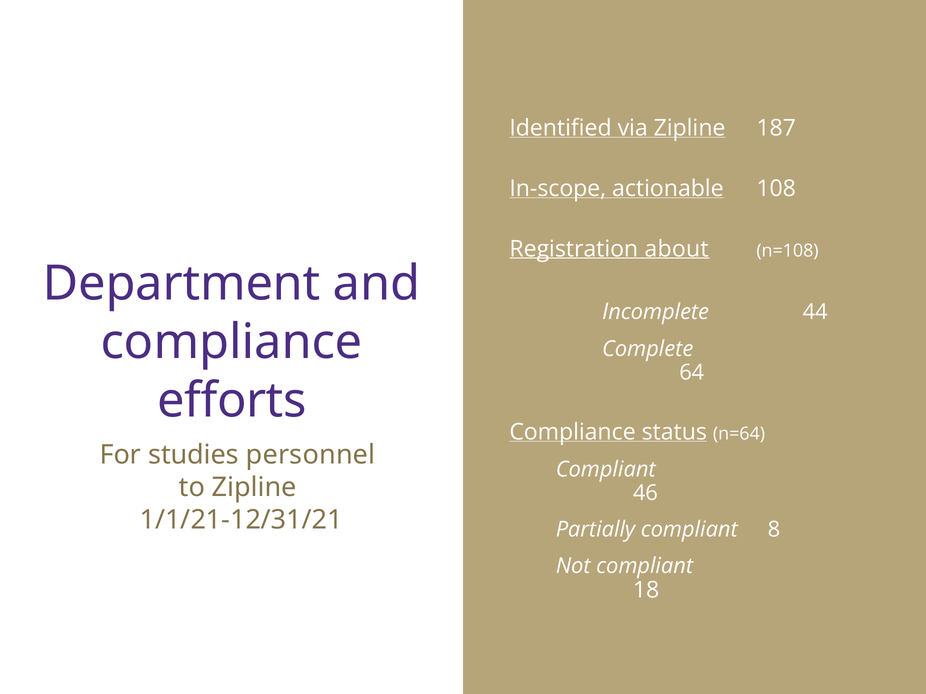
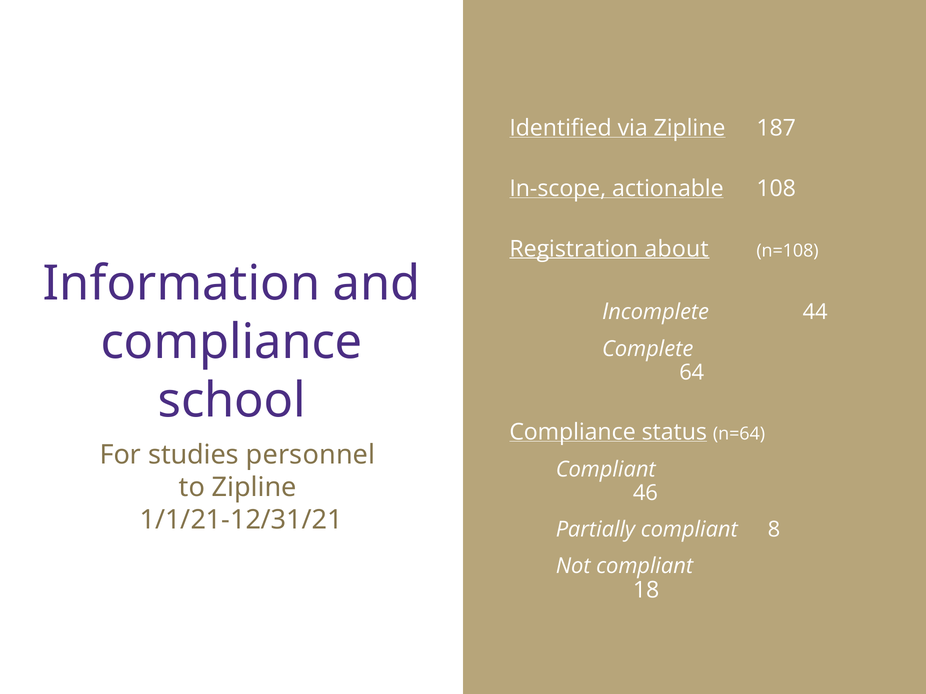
Department: Department -> Information
efforts: efforts -> school
